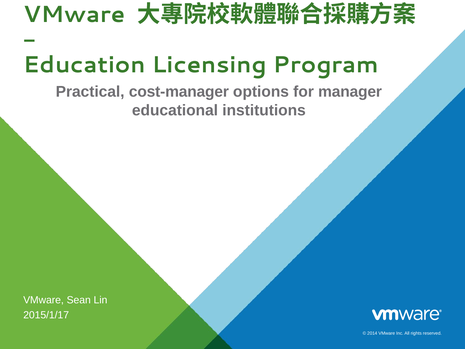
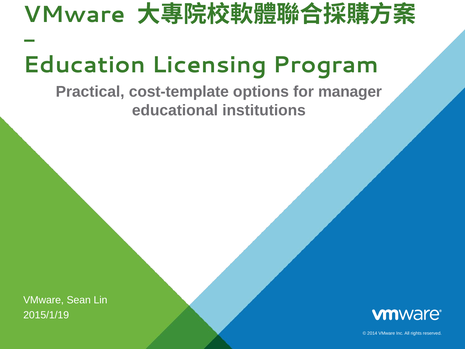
cost-manager: cost-manager -> cost-template
2015/1/17: 2015/1/17 -> 2015/1/19
